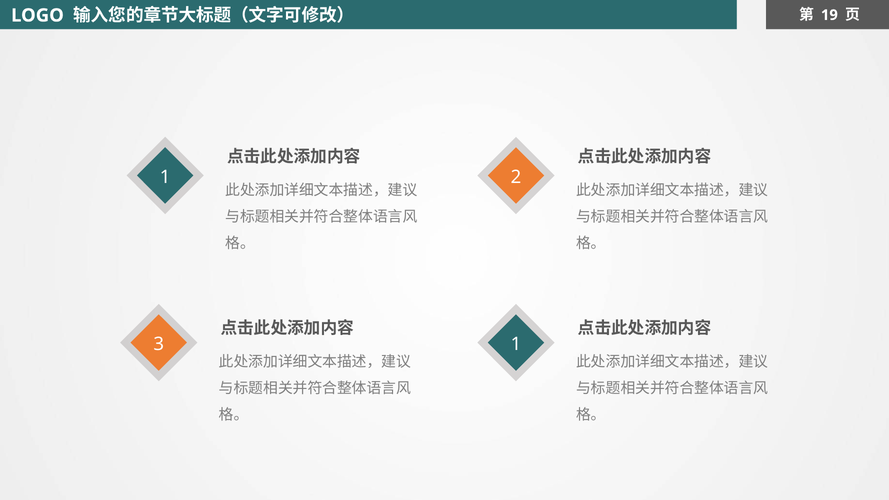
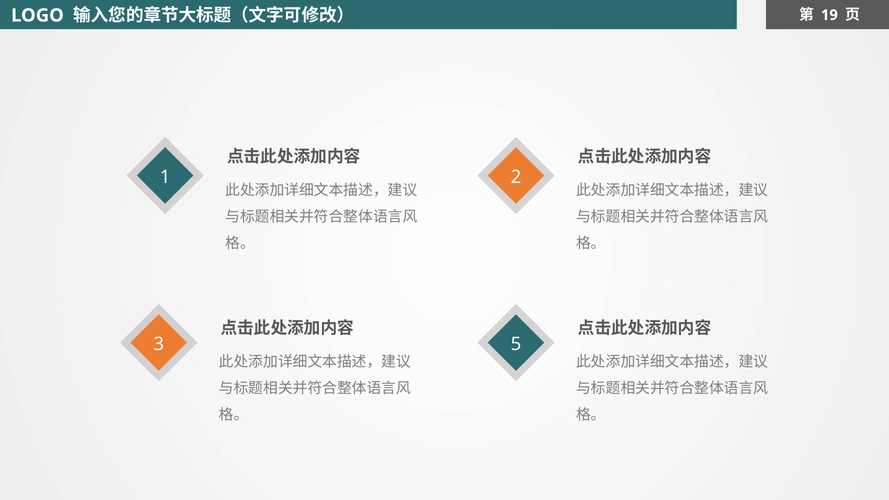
3 1: 1 -> 5
